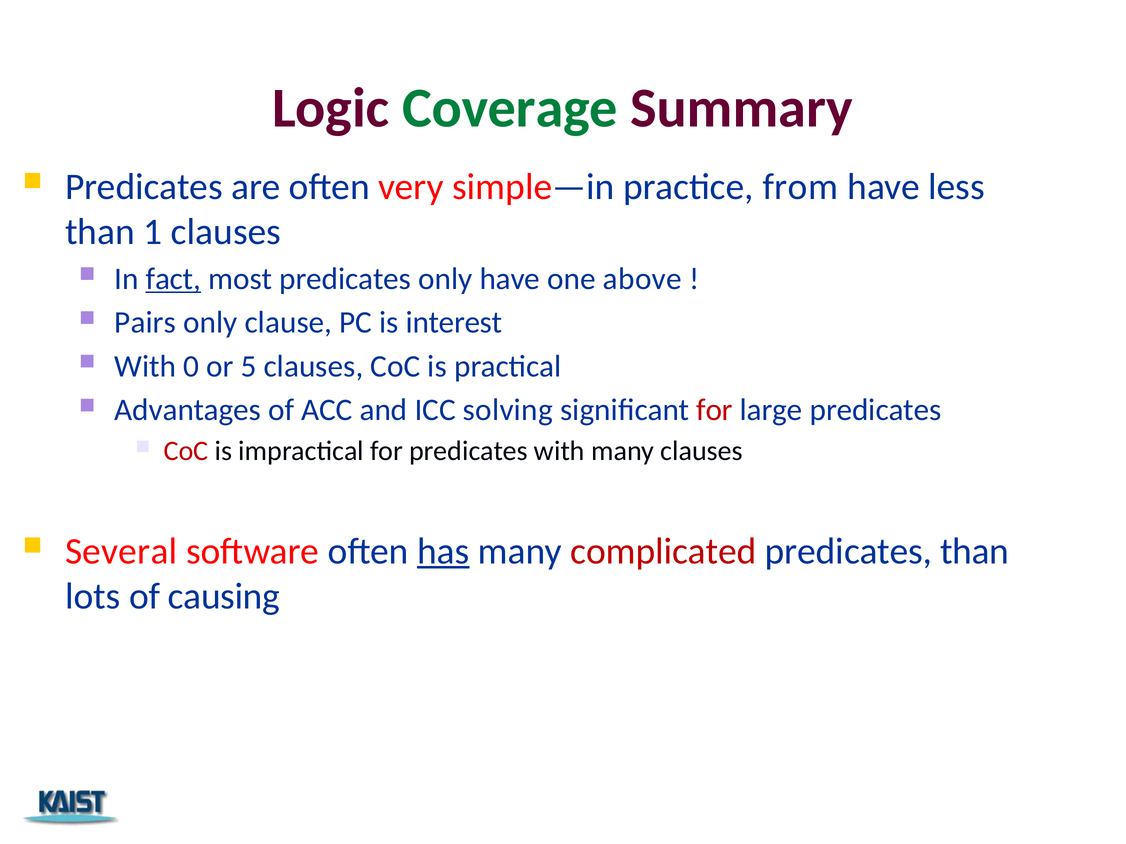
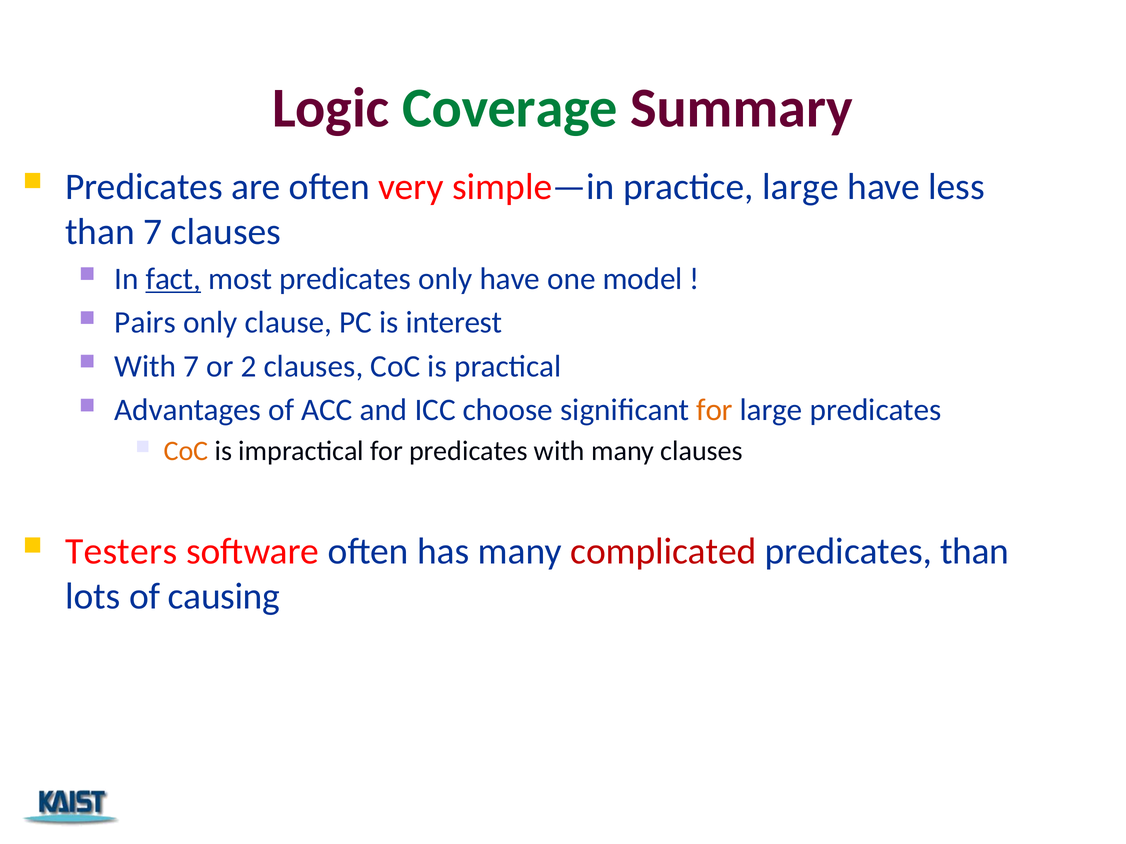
practice from: from -> large
than 1: 1 -> 7
above: above -> model
With 0: 0 -> 7
5: 5 -> 2
solving: solving -> choose
for at (715, 410) colour: red -> orange
CoC at (186, 451) colour: red -> orange
Several: Several -> Testers
has underline: present -> none
